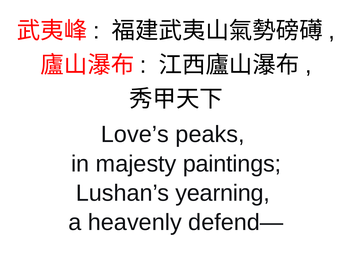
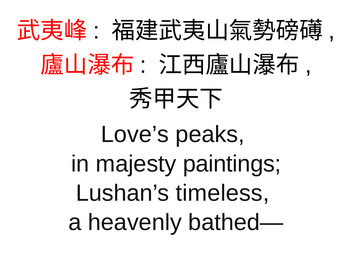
yearning: yearning -> timeless
defend—: defend— -> bathed—
